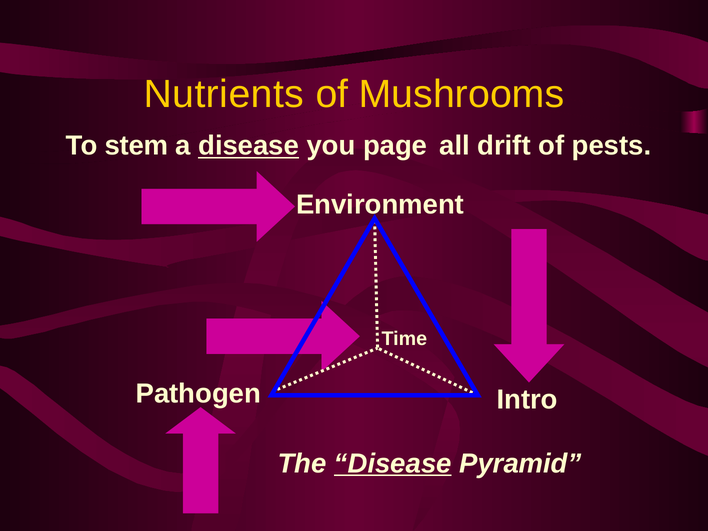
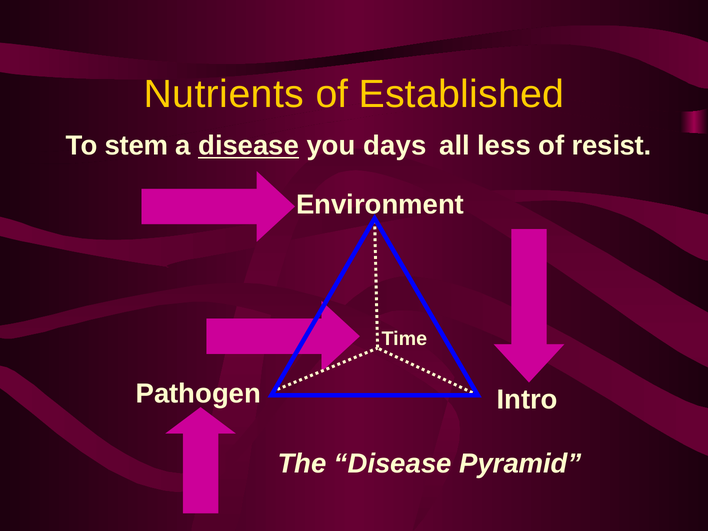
Mushrooms: Mushrooms -> Established
page: page -> days
drift: drift -> less
pests: pests -> resist
Disease at (393, 464) underline: present -> none
